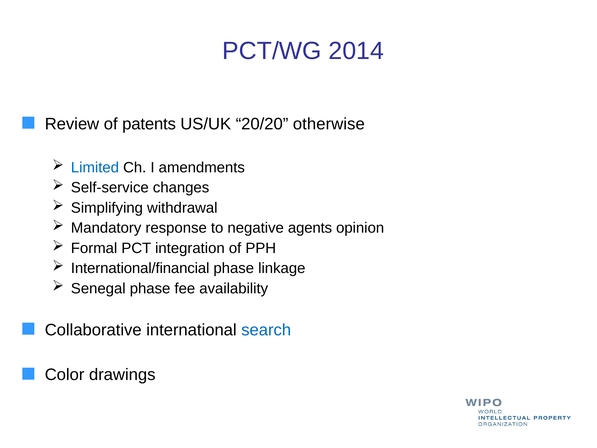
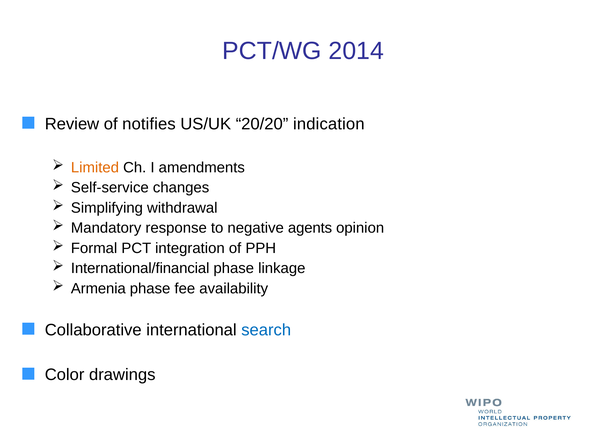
patents: patents -> notifies
otherwise: otherwise -> indication
Limited colour: blue -> orange
Senegal: Senegal -> Armenia
